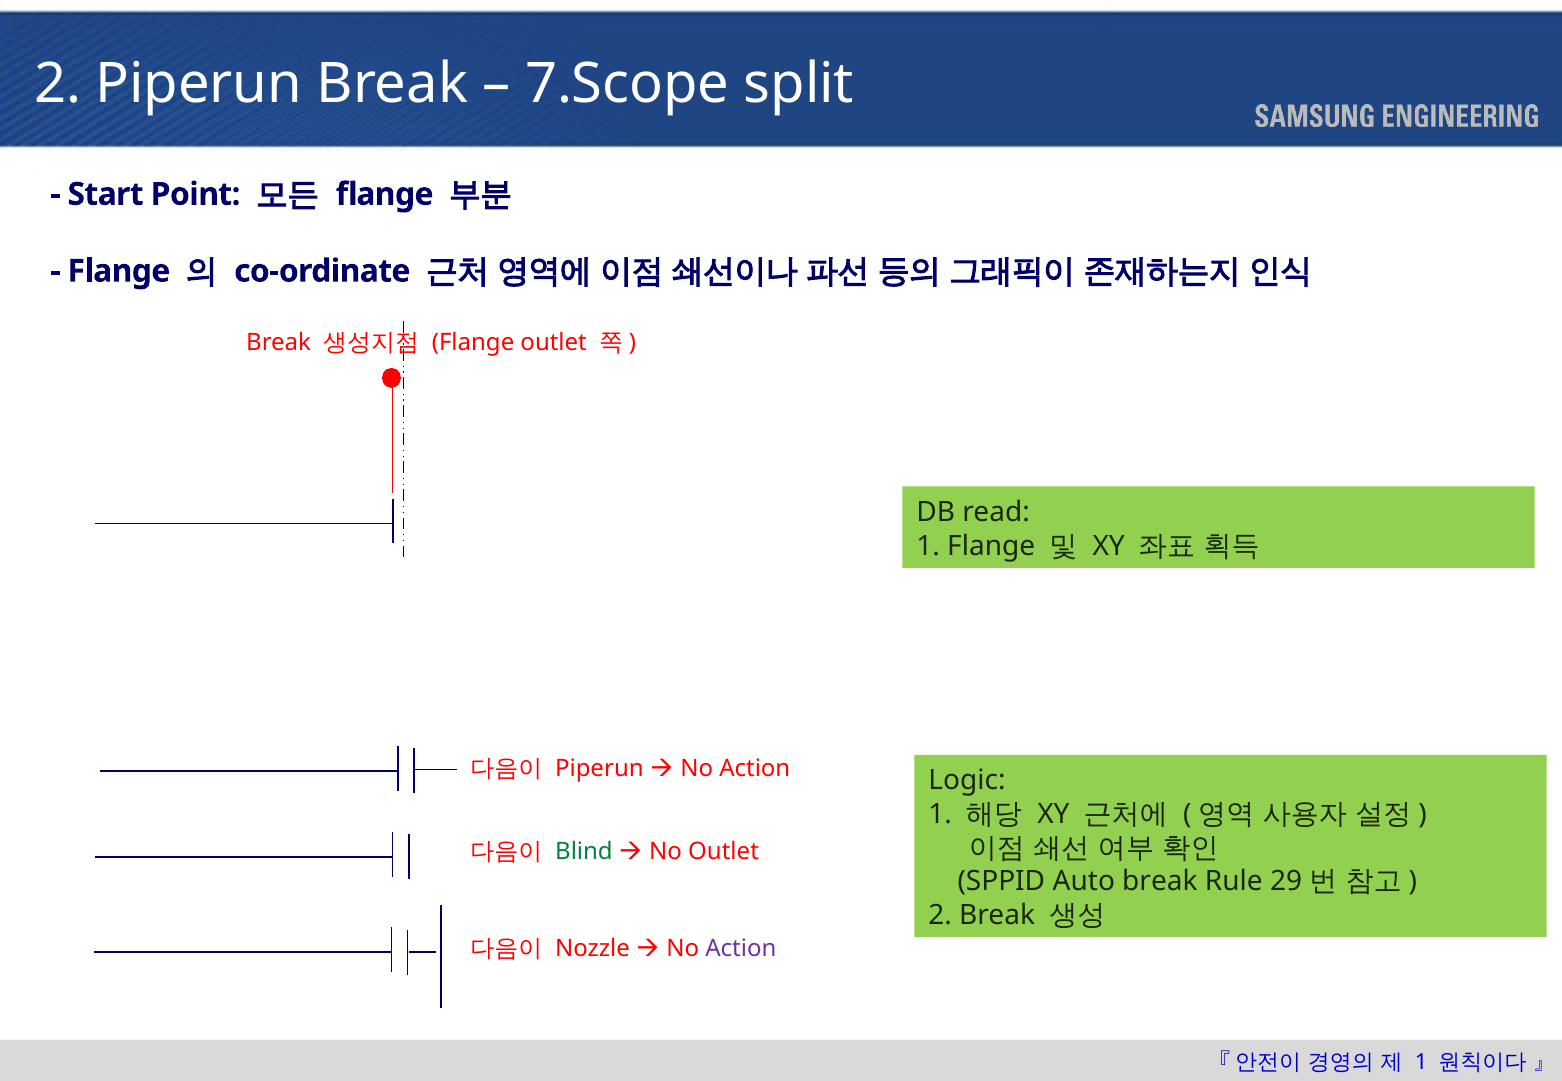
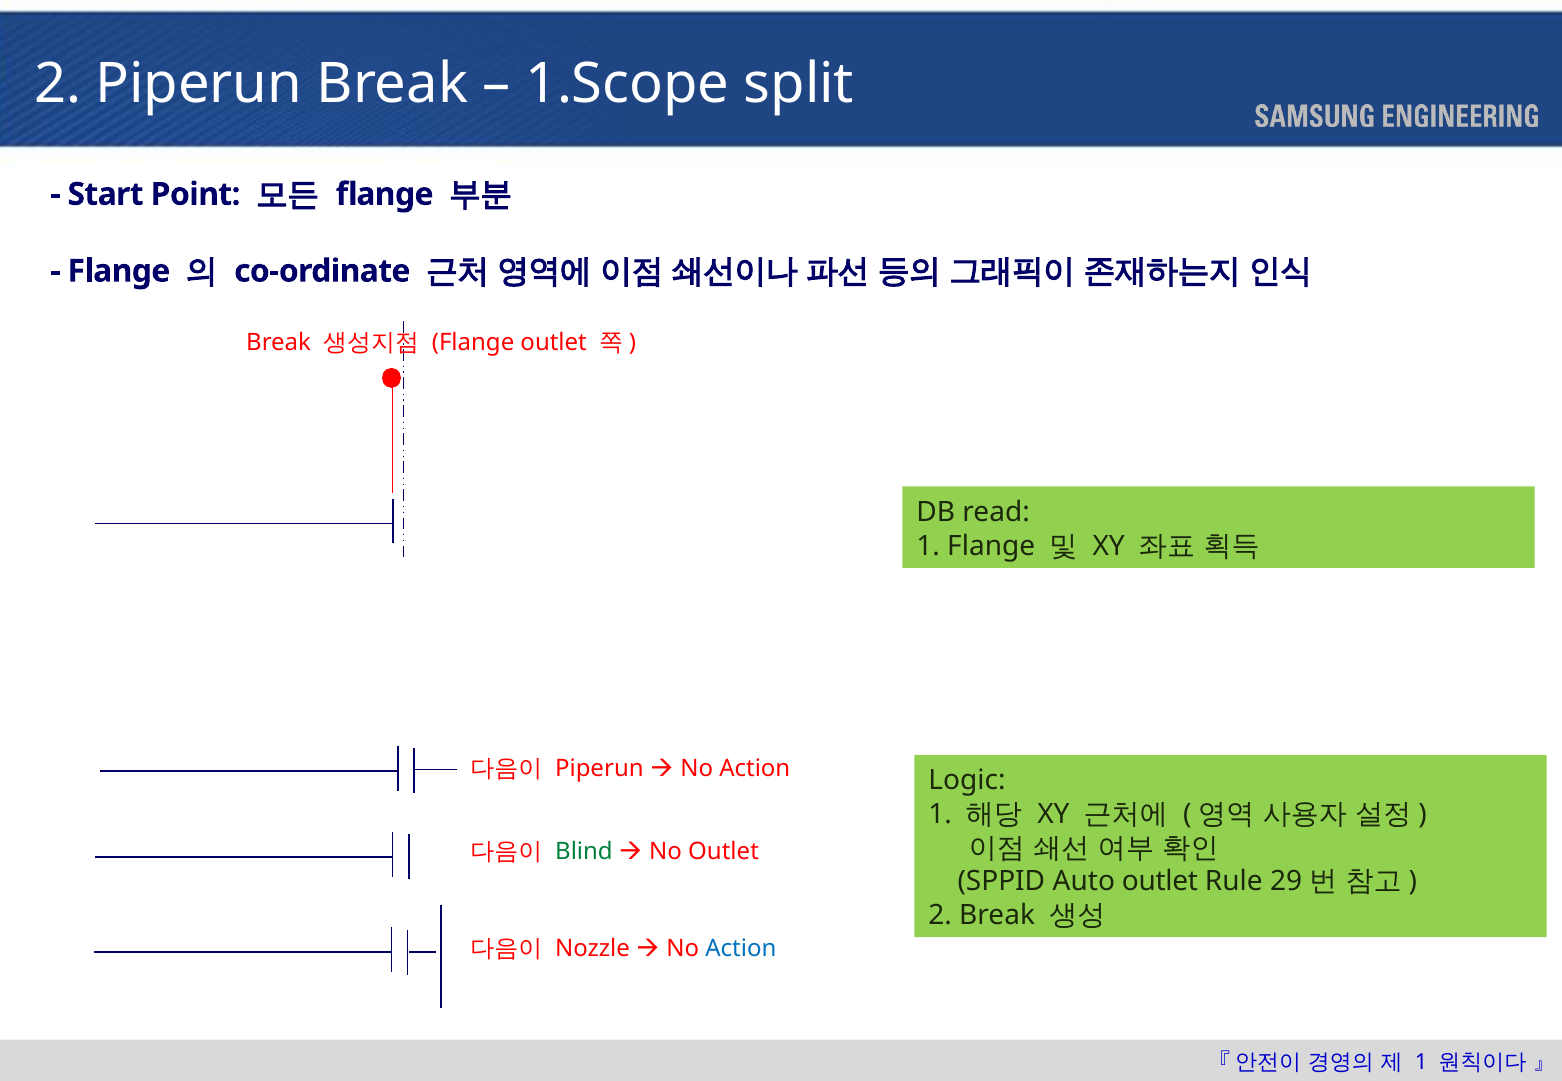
7.Scope: 7.Scope -> 1.Scope
Auto break: break -> outlet
Action at (741, 949) colour: purple -> blue
